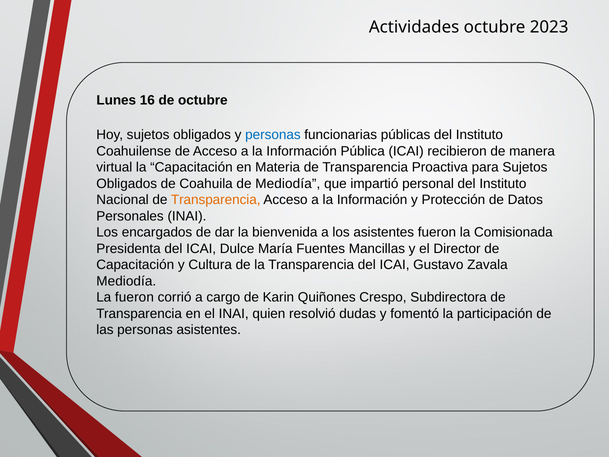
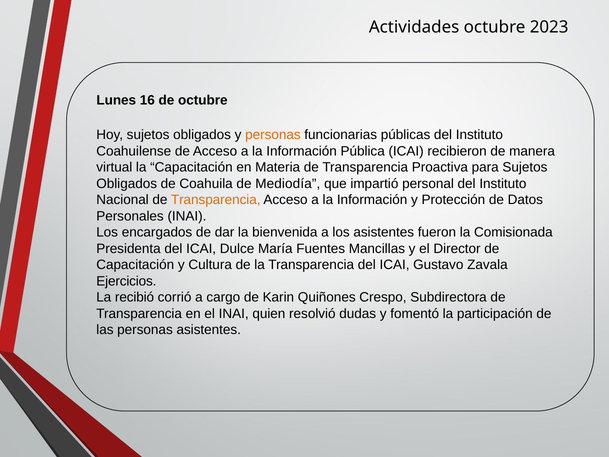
personas at (273, 135) colour: blue -> orange
Mediodía at (126, 281): Mediodía -> Ejercicios
La fueron: fueron -> recibió
